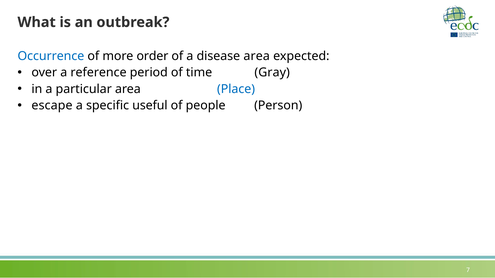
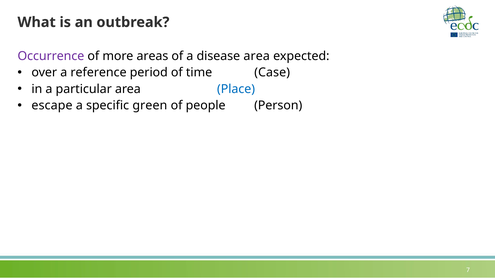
Occurrence colour: blue -> purple
order: order -> areas
Gray: Gray -> Case
useful: useful -> green
